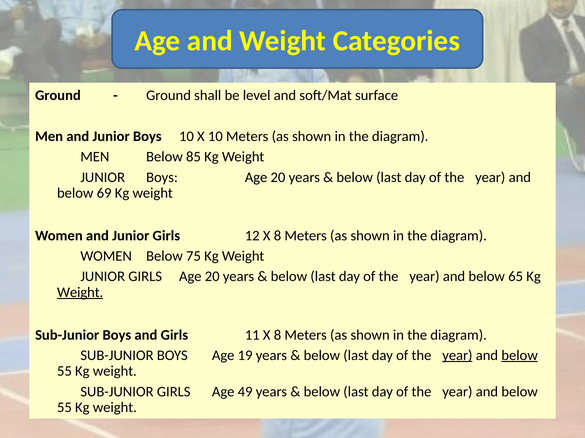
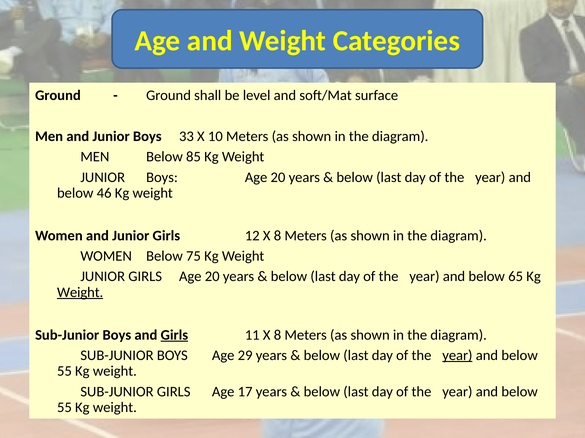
Boys 10: 10 -> 33
69: 69 -> 46
Girls at (174, 335) underline: none -> present
19: 19 -> 29
below at (520, 356) underline: present -> none
49: 49 -> 17
